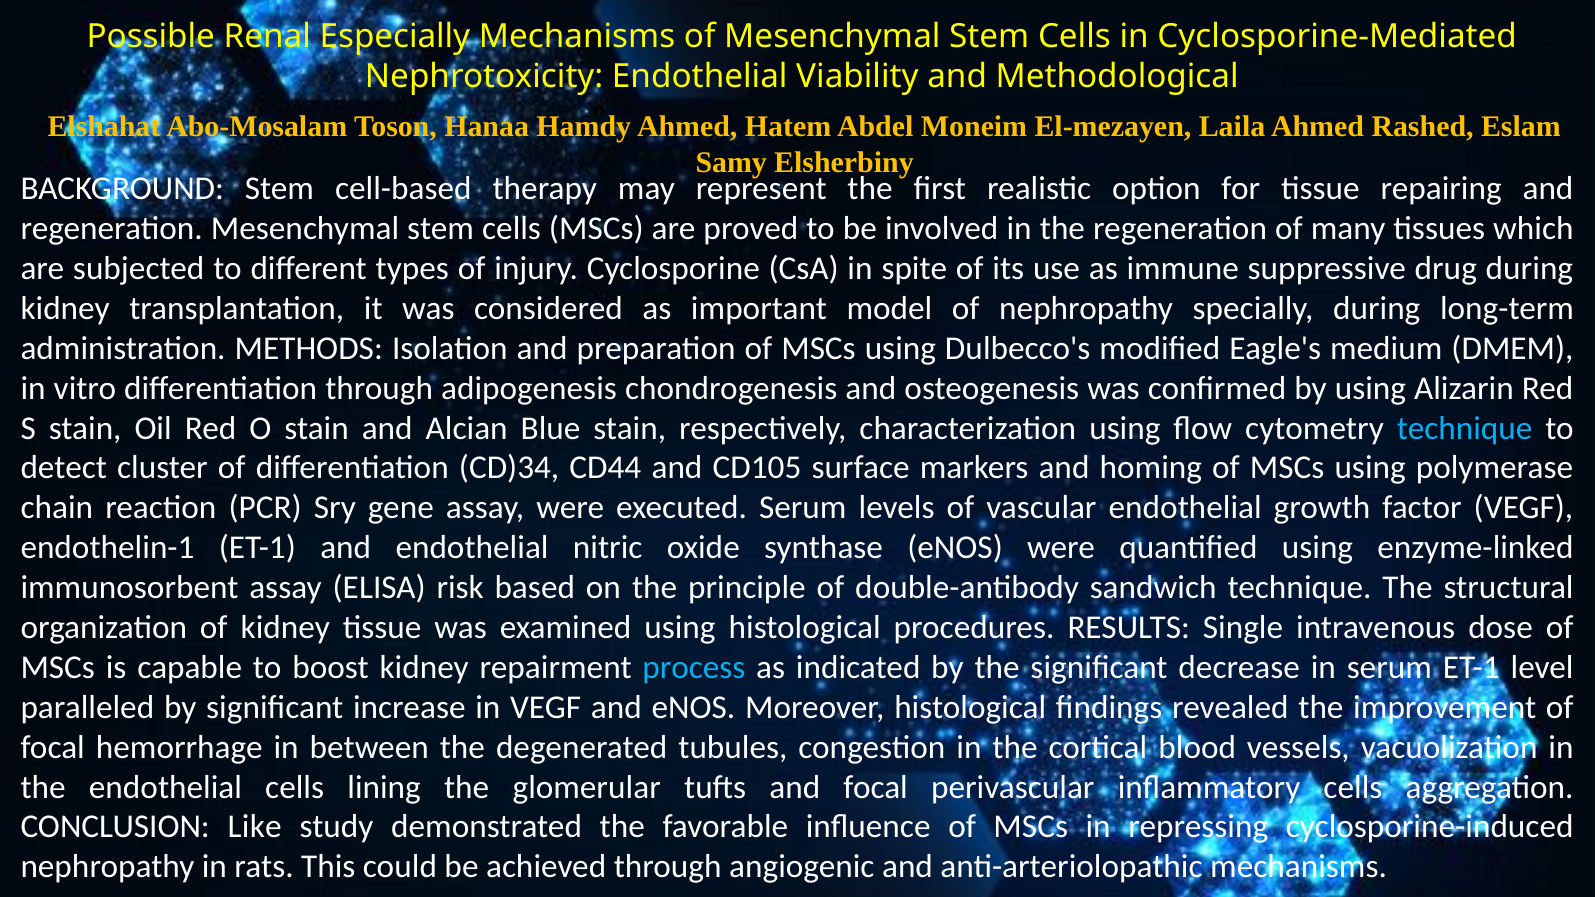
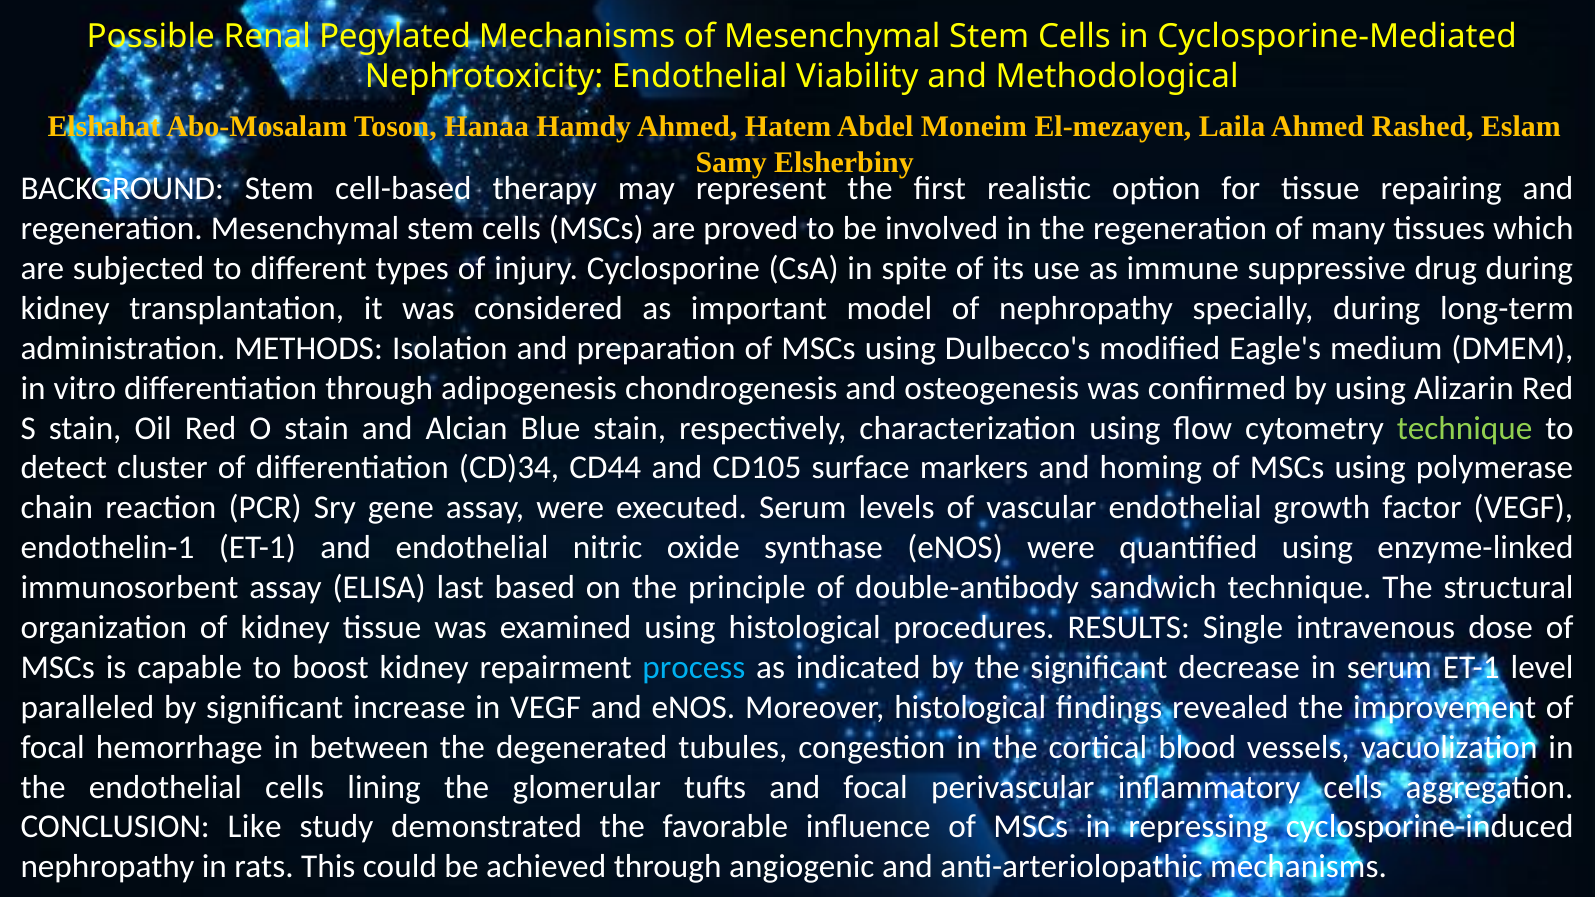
Especially: Especially -> Pegylated
technique at (1465, 428) colour: light blue -> light green
risk: risk -> last
